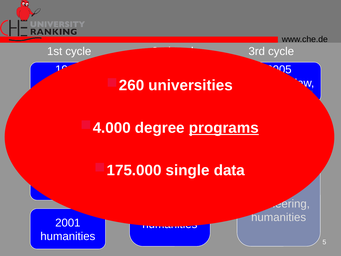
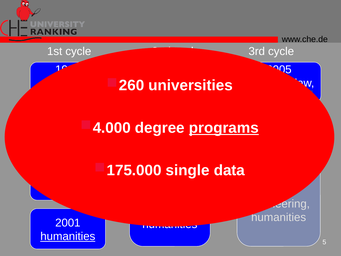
humanities at (68, 236) underline: none -> present
